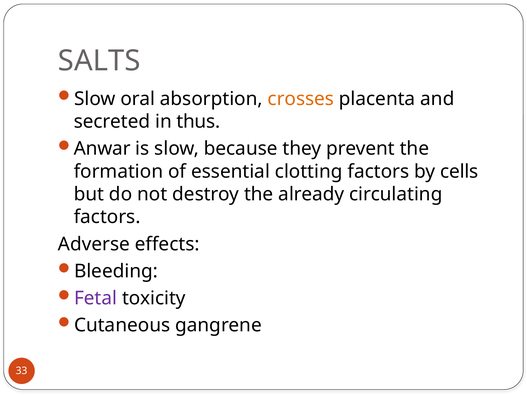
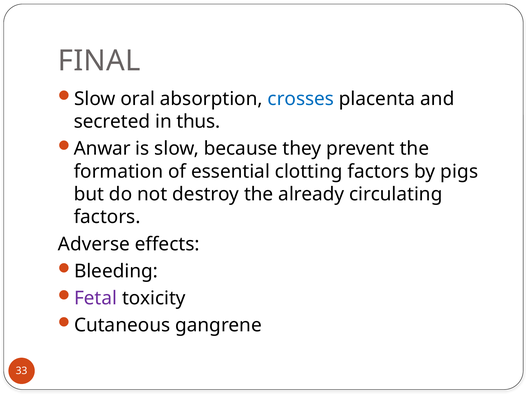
SALTS: SALTS -> FINAL
crosses colour: orange -> blue
cells: cells -> pigs
